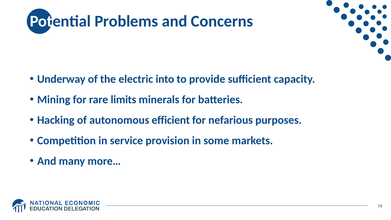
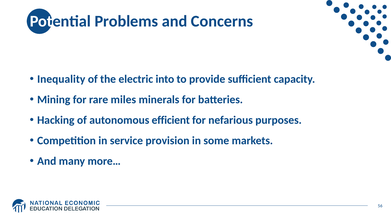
Underway: Underway -> Inequality
limits: limits -> miles
